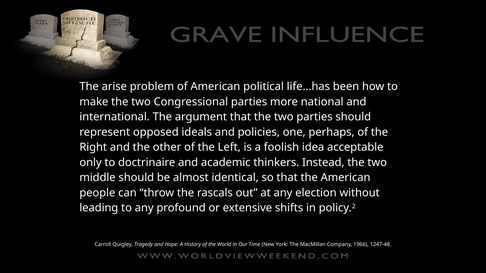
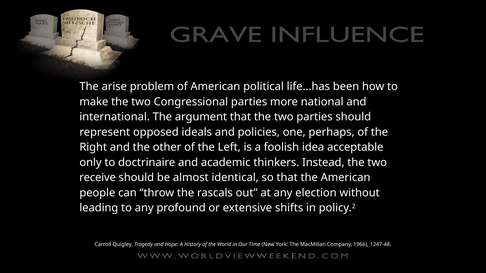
middle: middle -> receive
